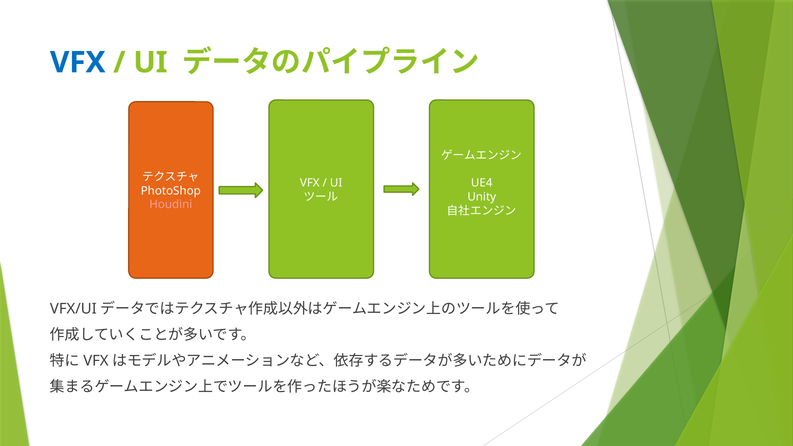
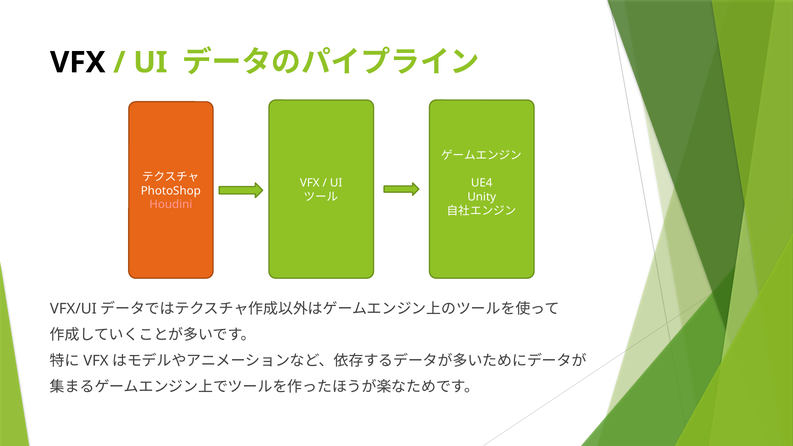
VFX at (78, 63) colour: blue -> black
